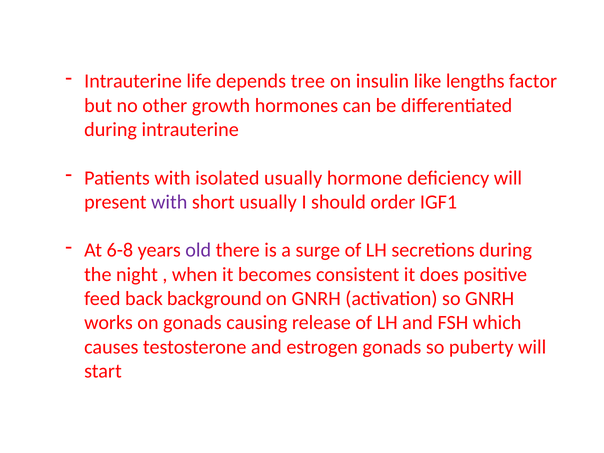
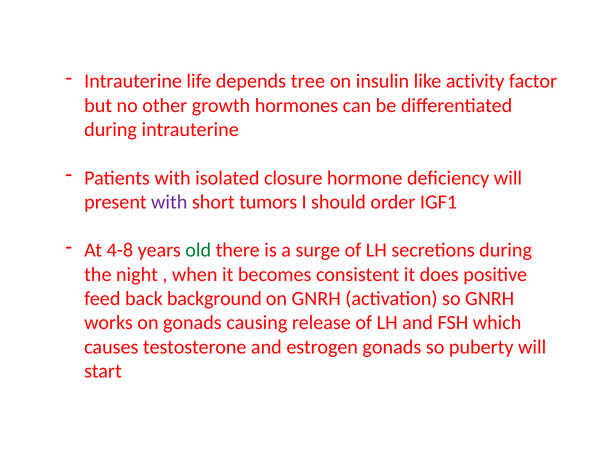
lengths: lengths -> activity
isolated usually: usually -> closure
short usually: usually -> tumors
6-8: 6-8 -> 4-8
old colour: purple -> green
